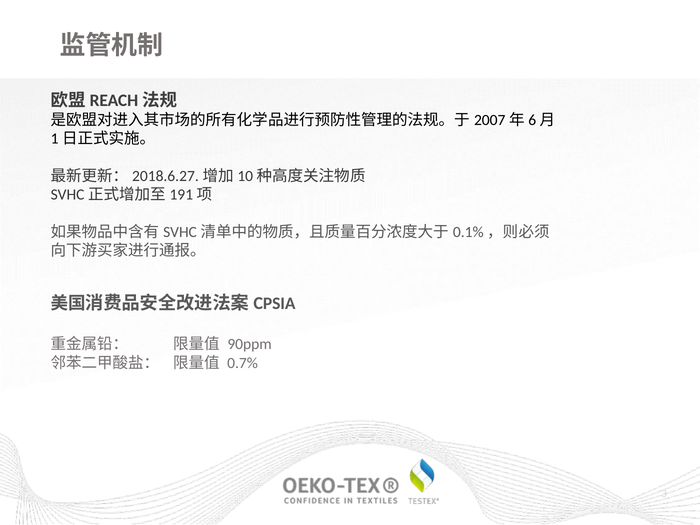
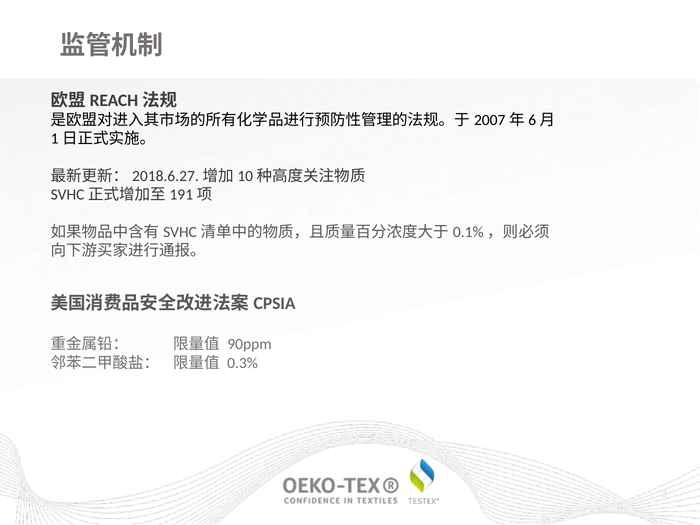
0.7%: 0.7% -> 0.3%
